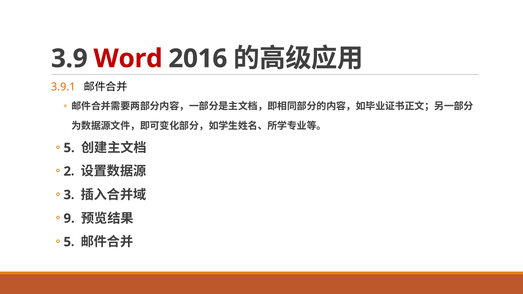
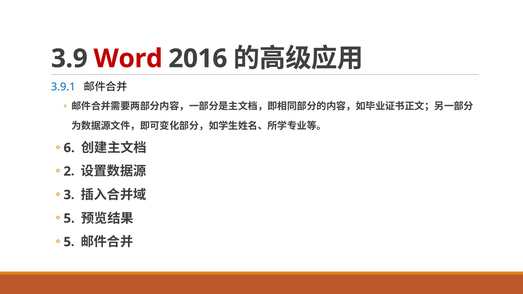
3.9.1 colour: orange -> blue
5 at (69, 148): 5 -> 6
9 at (69, 219): 9 -> 5
